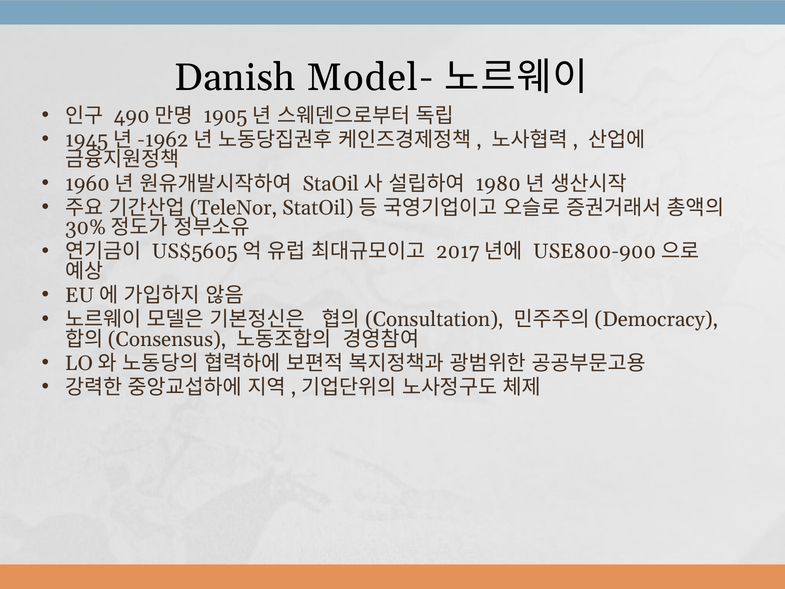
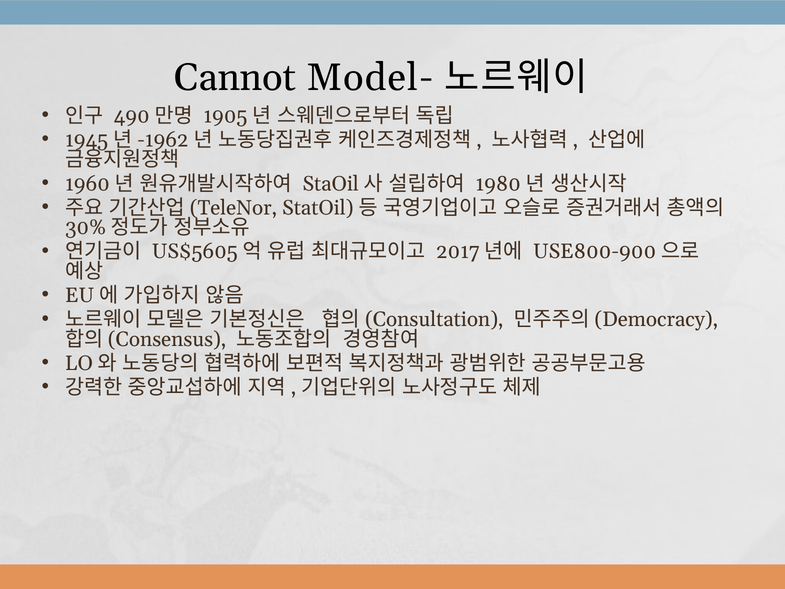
Danish: Danish -> Cannot
